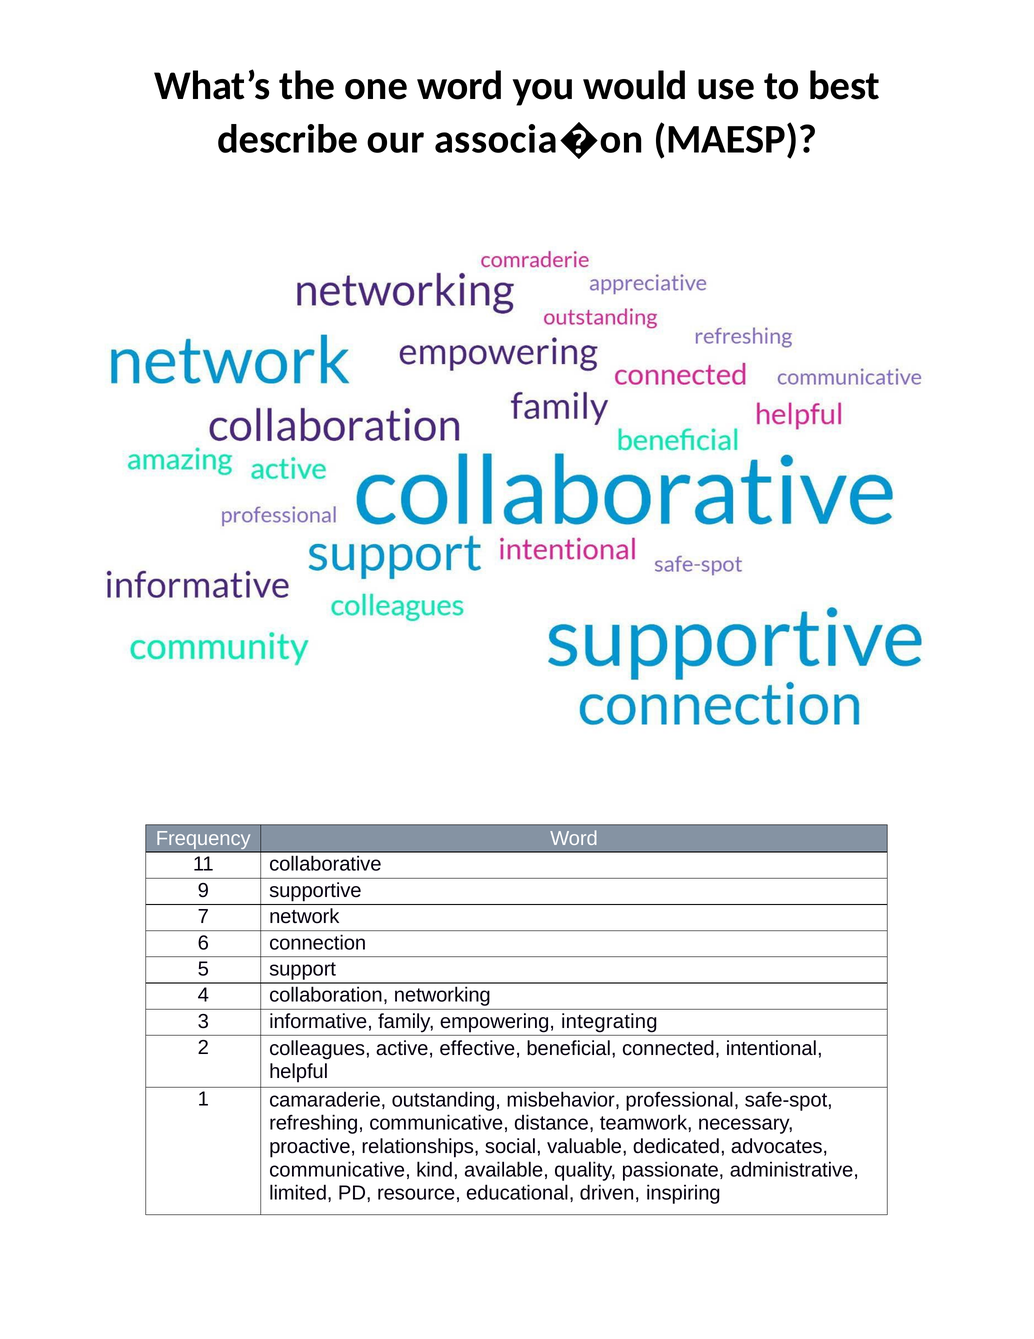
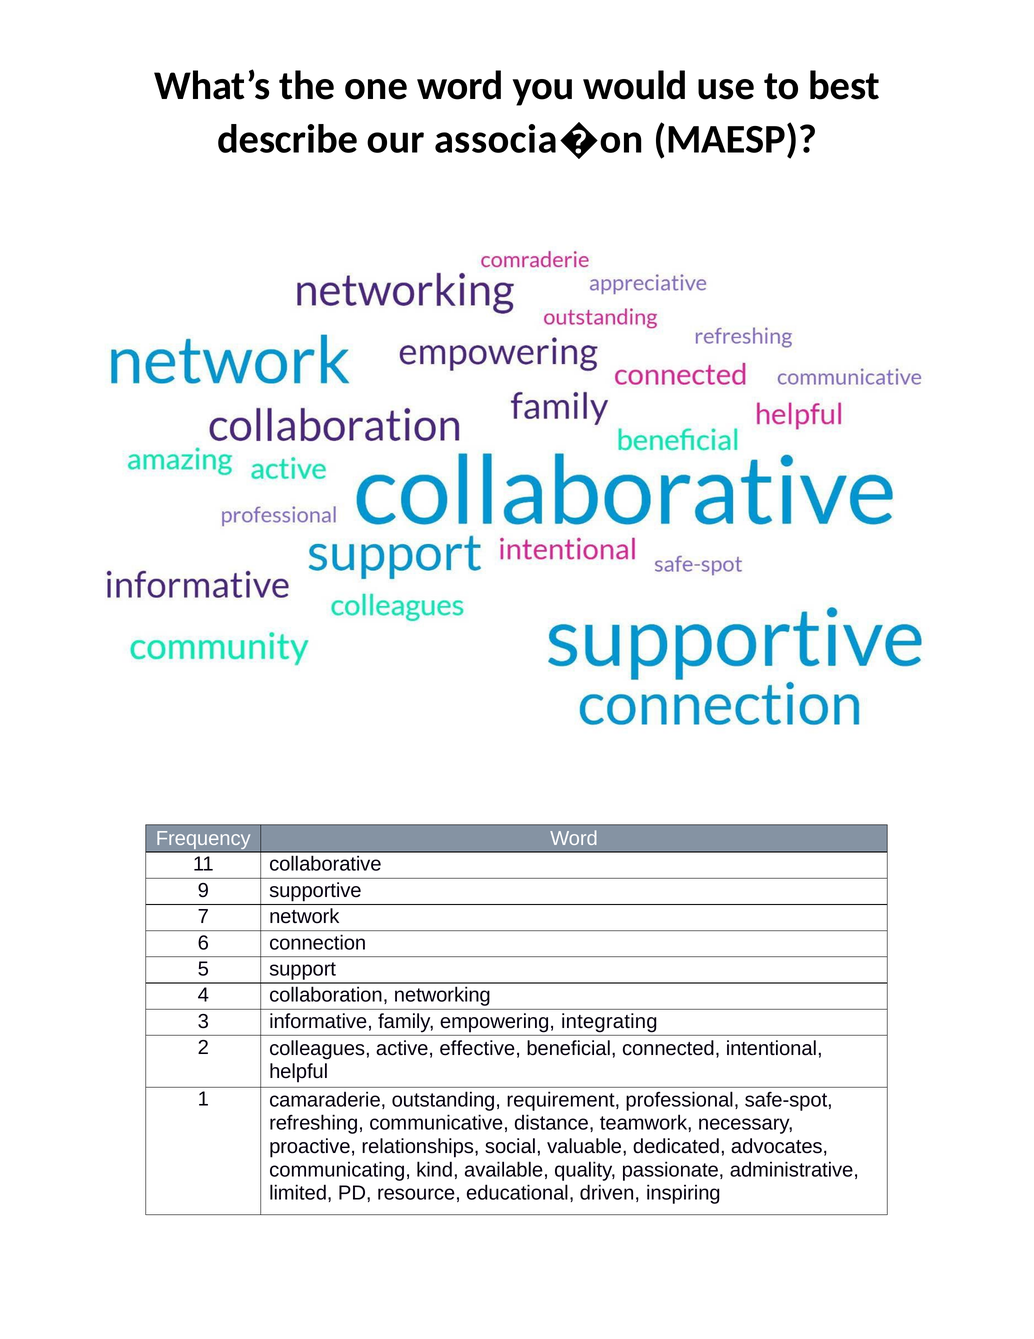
misbehavior: misbehavior -> requirement
communicative at (340, 1169): communicative -> communicating
